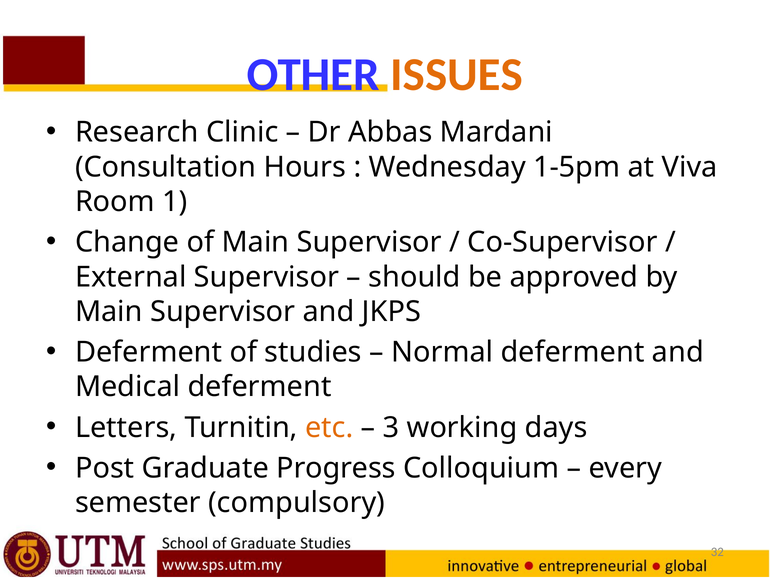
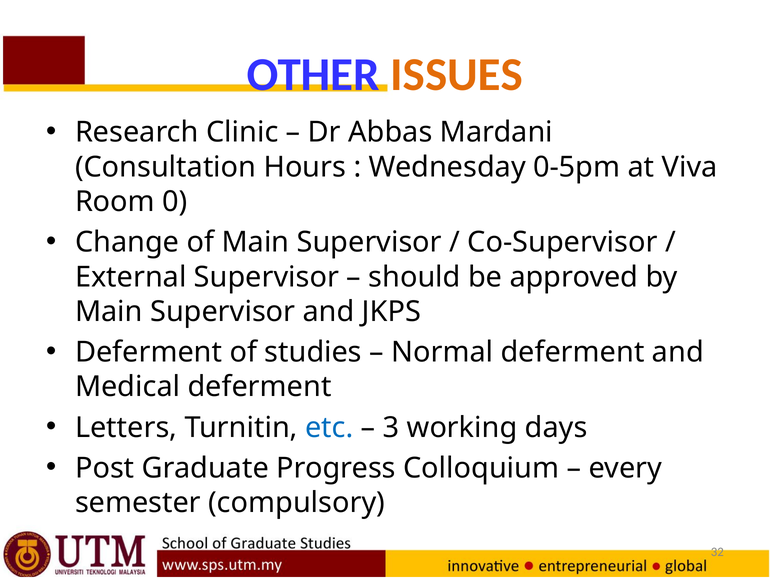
1-5pm: 1-5pm -> 0-5pm
1: 1 -> 0
etc colour: orange -> blue
